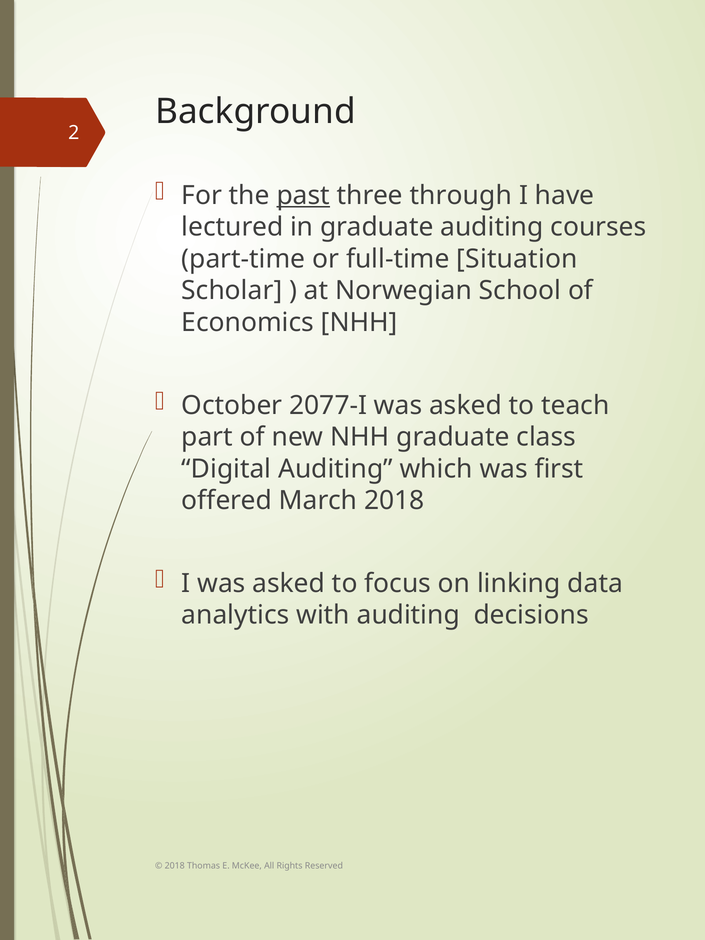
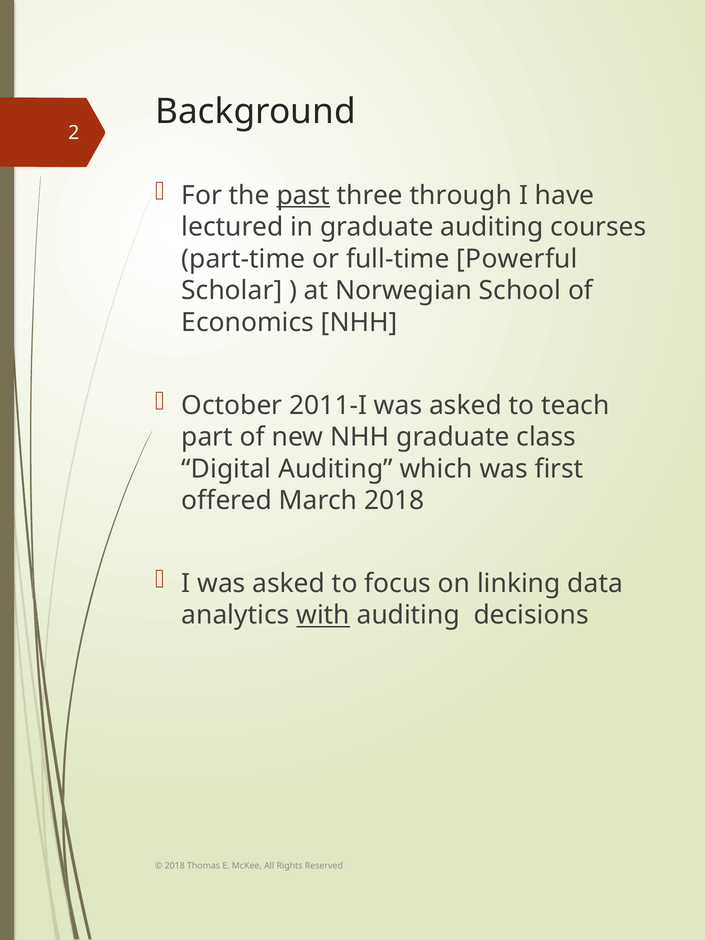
Situation: Situation -> Powerful
2077-I: 2077-I -> 2011-I
with underline: none -> present
